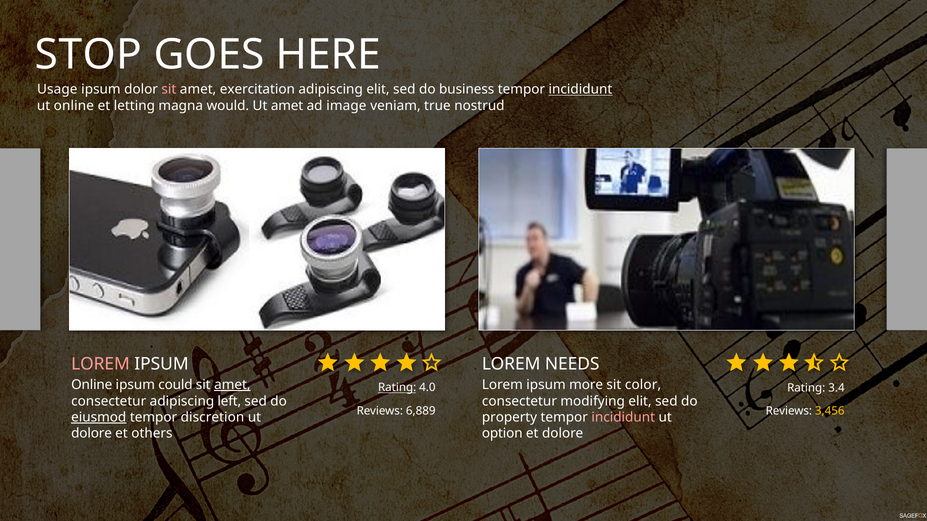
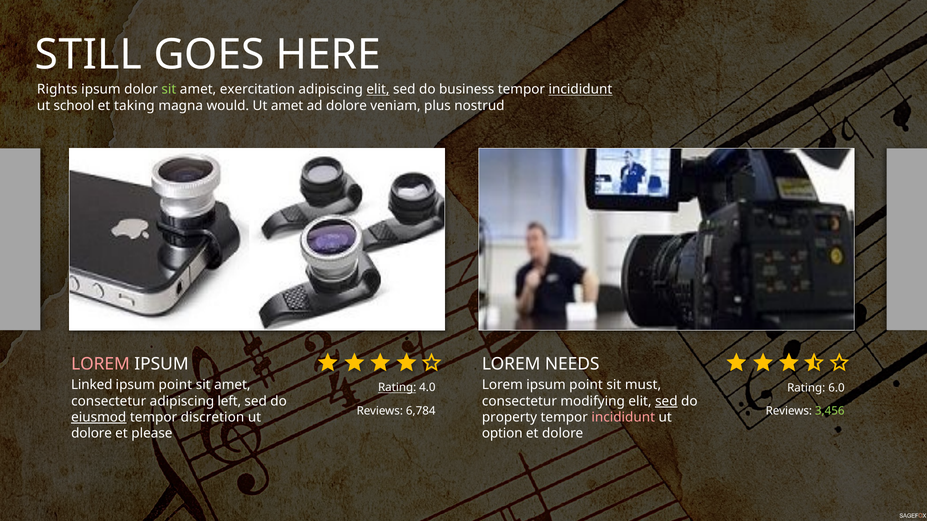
STOP: STOP -> STILL
Usage: Usage -> Rights
sit at (169, 89) colour: pink -> light green
elit at (378, 89) underline: none -> present
ut online: online -> school
letting: letting -> taking
ad image: image -> dolore
true: true -> plus
Online at (92, 385): Online -> Linked
could at (175, 385): could -> point
amet at (232, 385) underline: present -> none
Lorem ipsum more: more -> point
color: color -> must
3.4: 3.4 -> 6.0
sed at (666, 401) underline: none -> present
6,889: 6,889 -> 6,784
3,456 colour: yellow -> light green
others: others -> please
